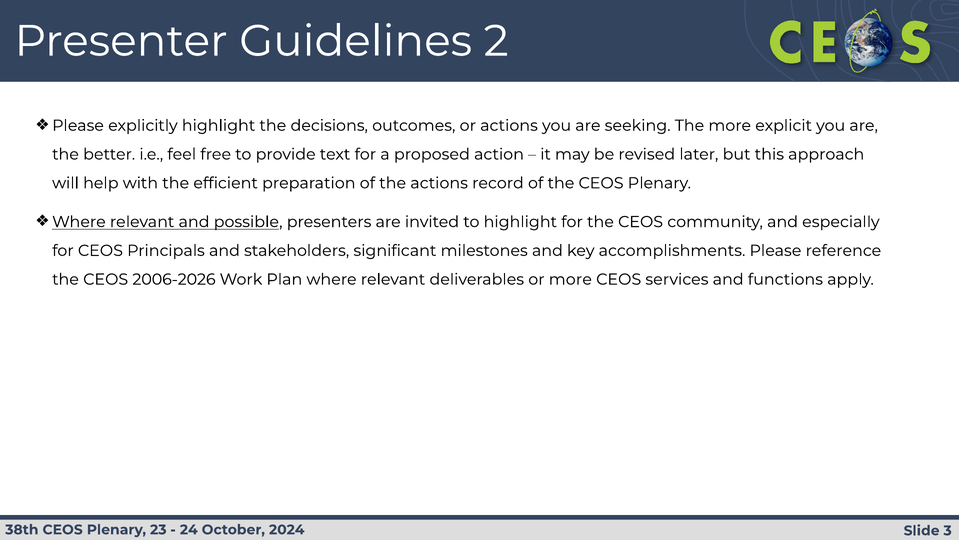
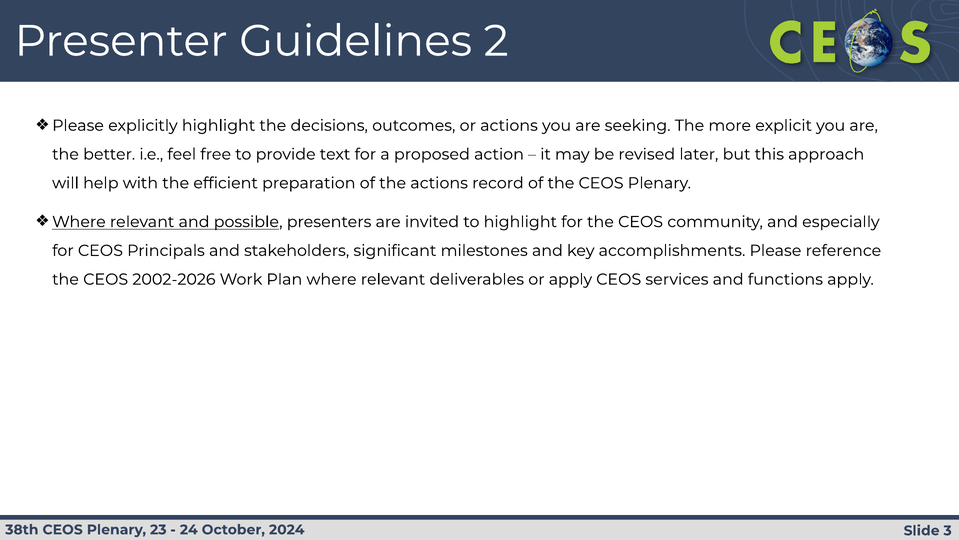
2006-2026: 2006-2026 -> 2002-2026
or more: more -> apply
